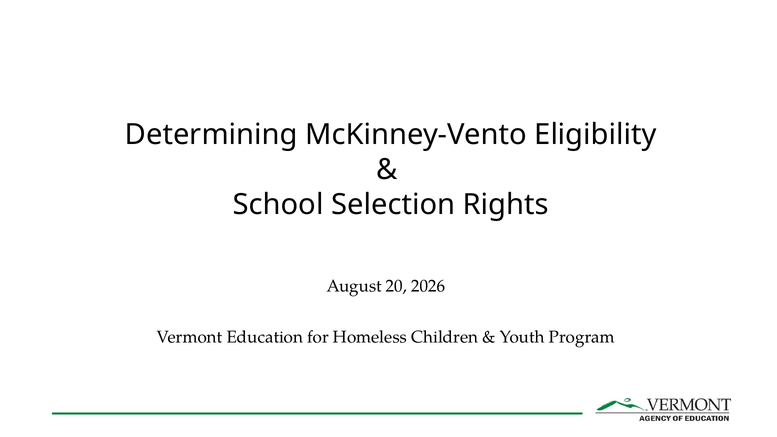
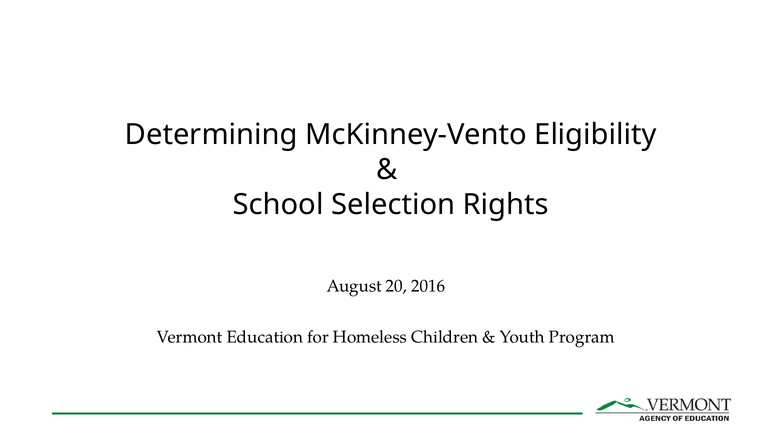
2026: 2026 -> 2016
